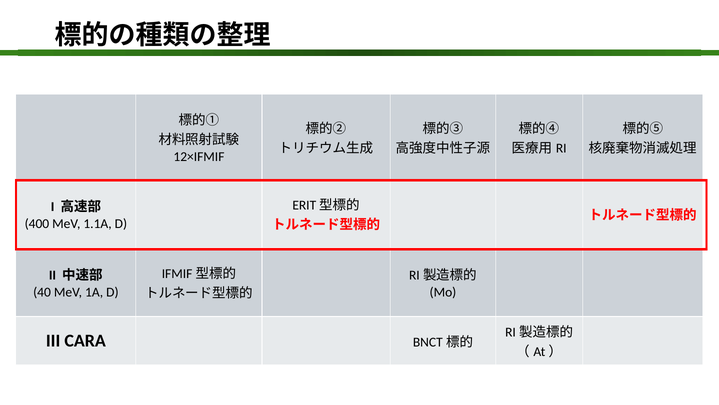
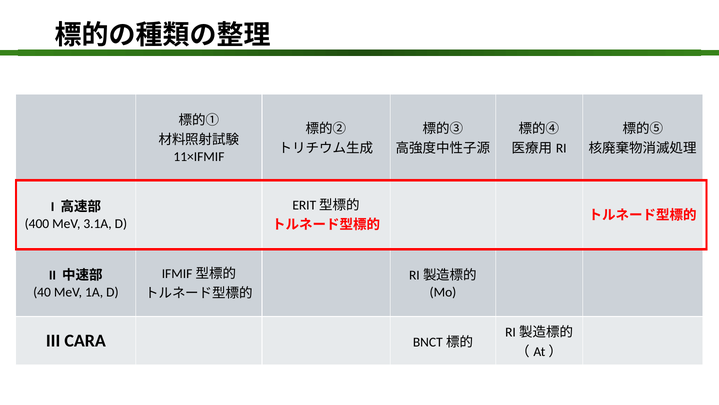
12×IFMIF: 12×IFMIF -> 11×IFMIF
1.1A: 1.1A -> 3.1A
